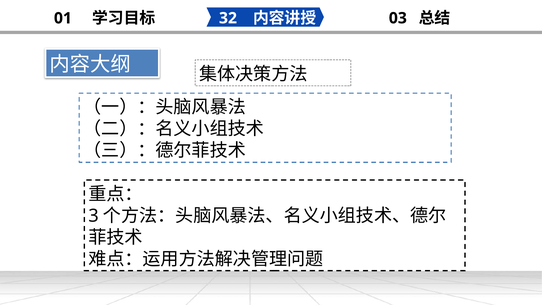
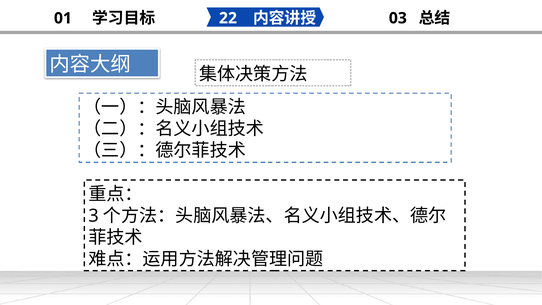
32: 32 -> 22
